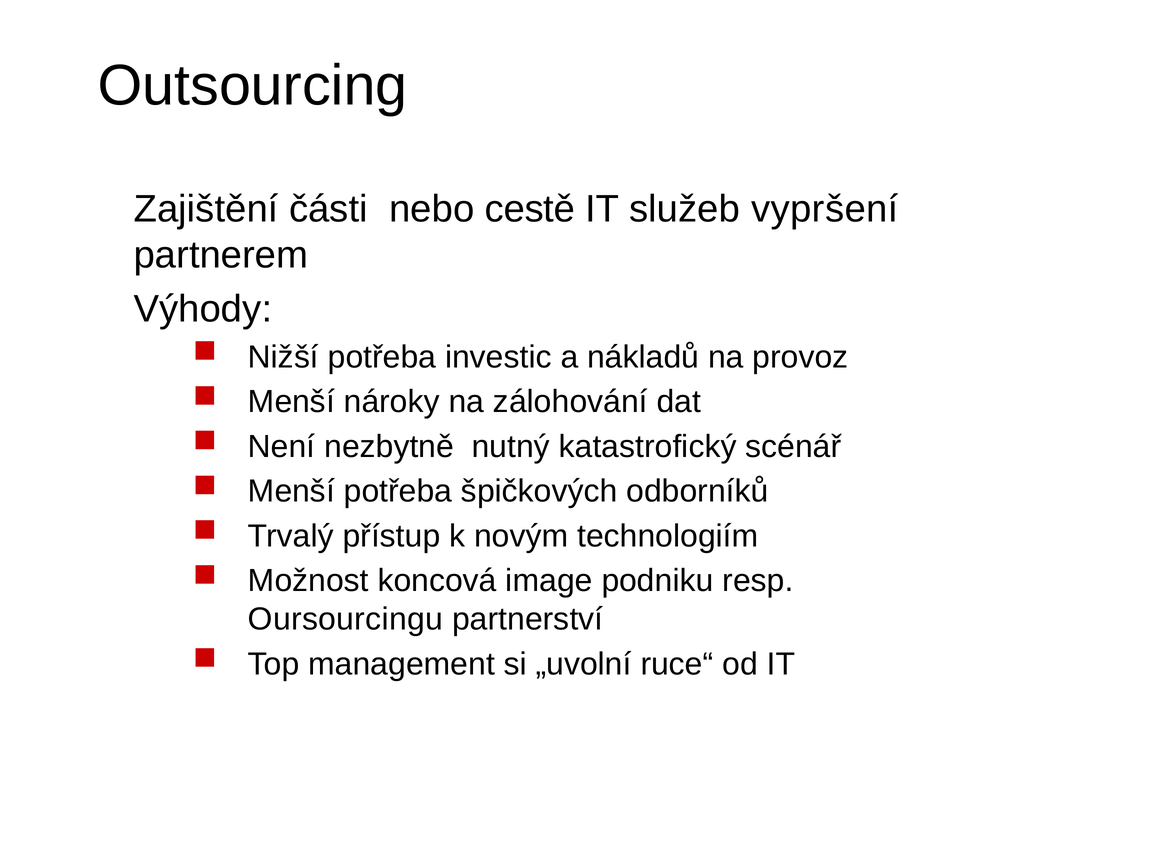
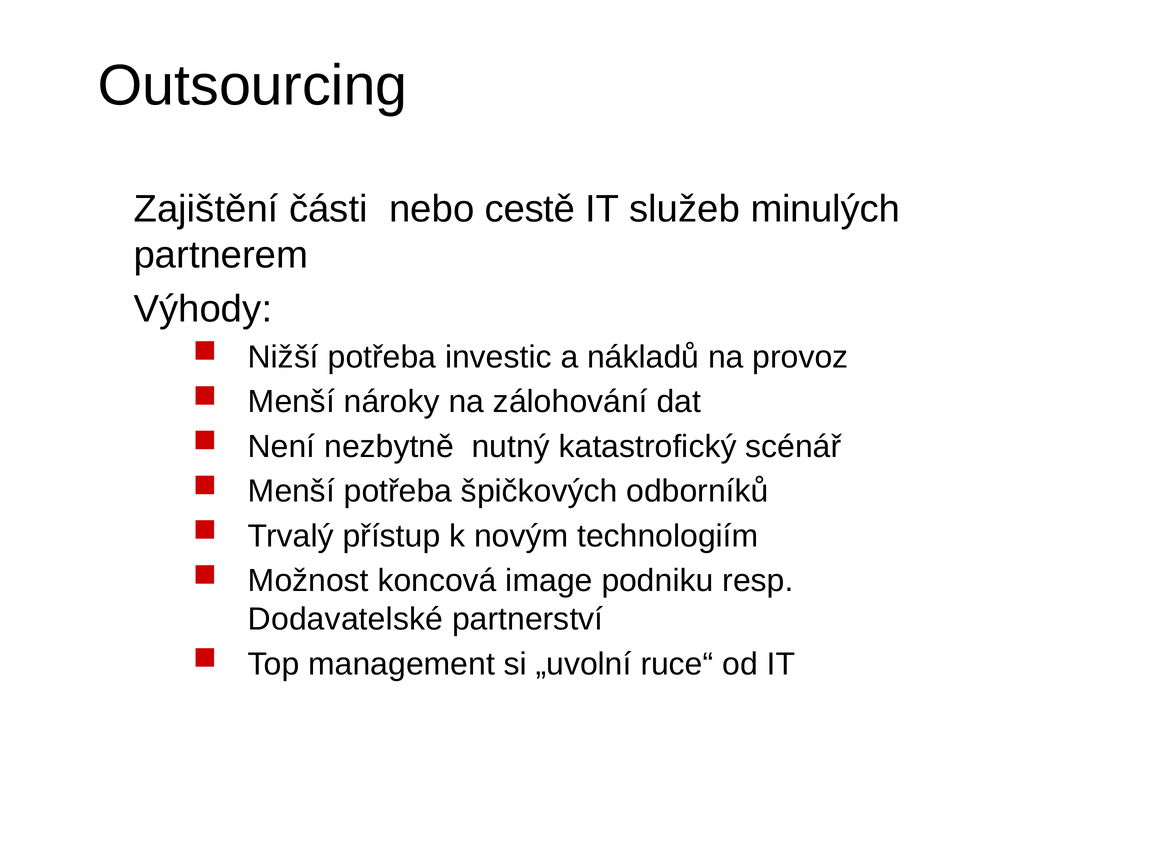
vypršení: vypršení -> minulých
Oursourcingu: Oursourcingu -> Dodavatelské
